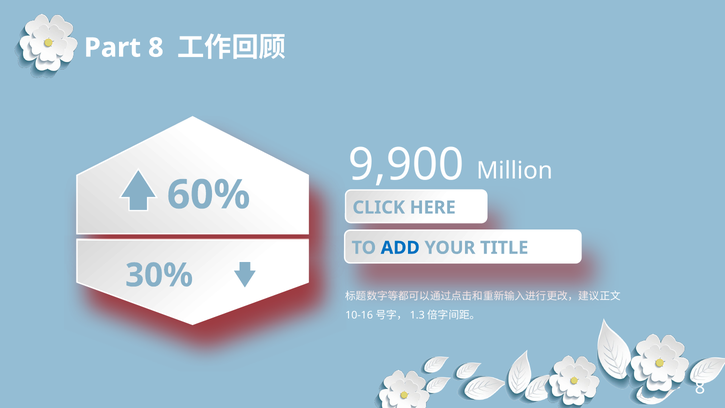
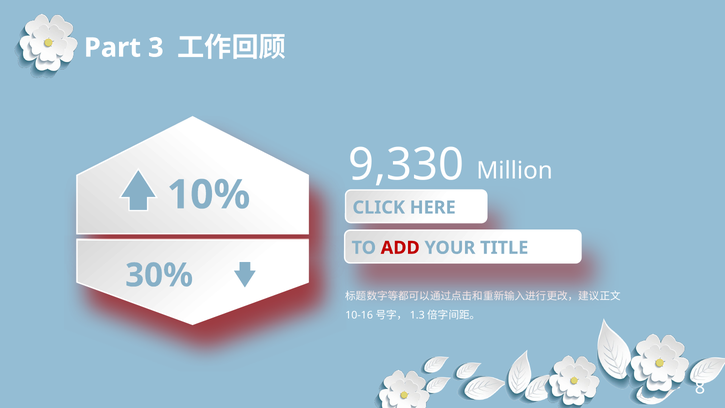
Part 8: 8 -> 3
9,900: 9,900 -> 9,330
60%: 60% -> 10%
ADD colour: blue -> red
